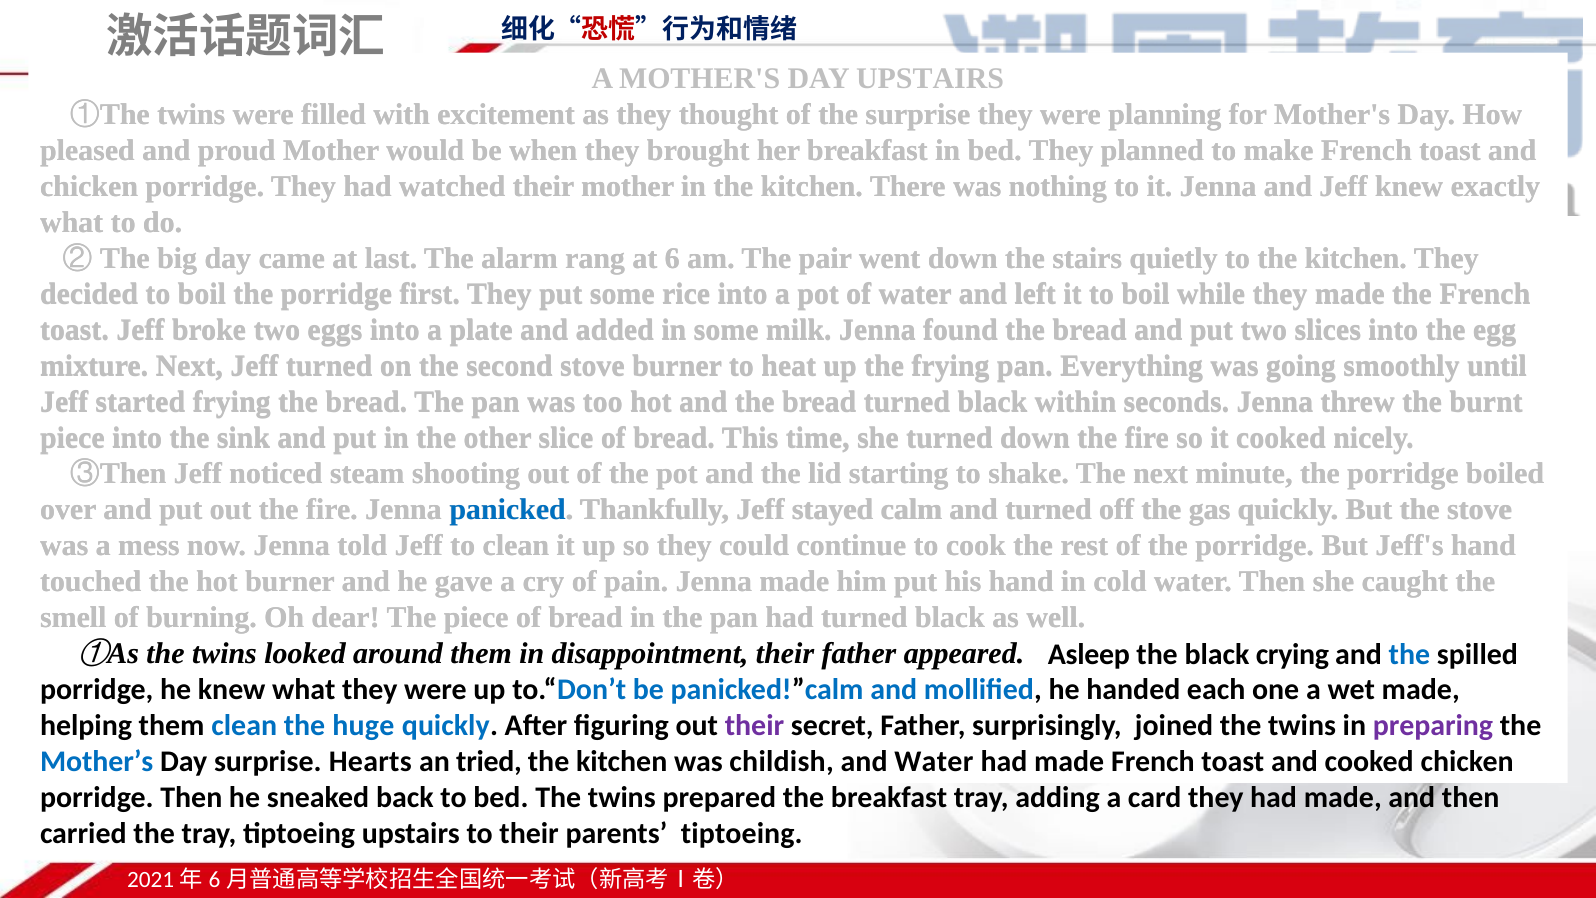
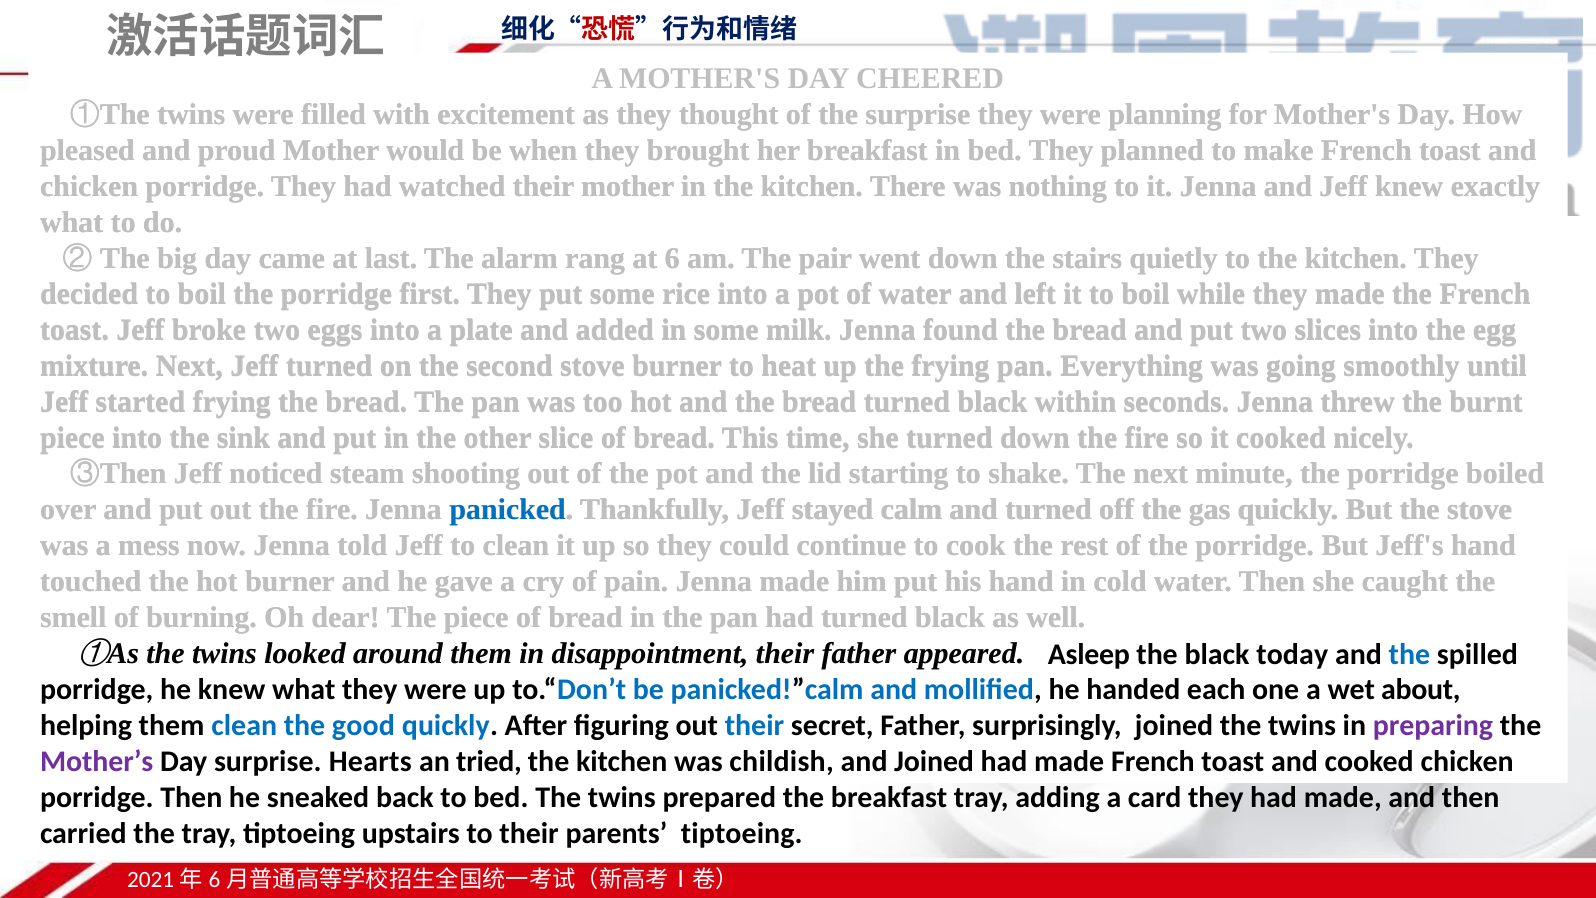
DAY UPSTAIRS: UPSTAIRS -> CHEERED
crying: crying -> today
wet made: made -> about
huge: huge -> good
their at (755, 726) colour: purple -> blue
Mother’s colour: blue -> purple
and Water: Water -> Joined
